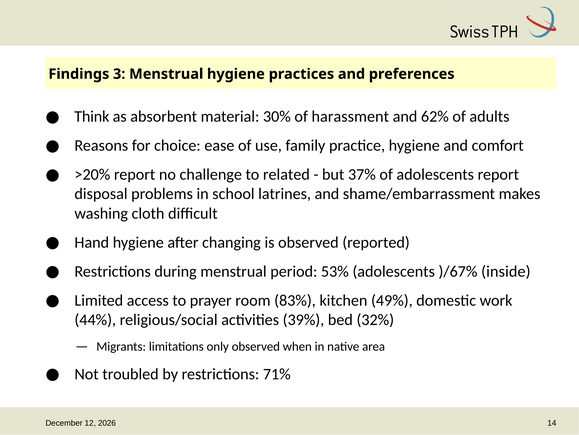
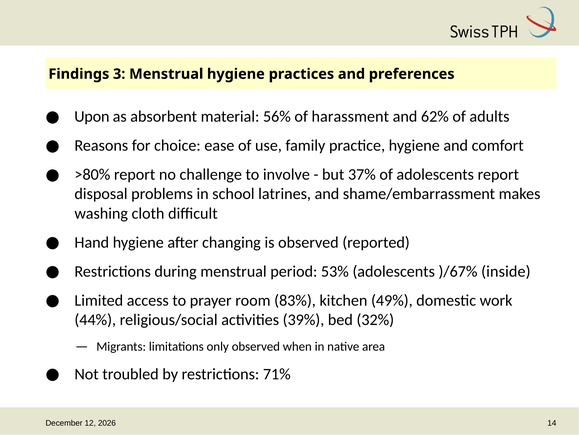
Think: Think -> Upon
30%: 30% -> 56%
>20%: >20% -> >80%
related: related -> involve
